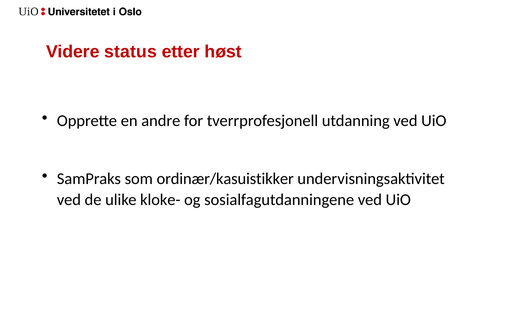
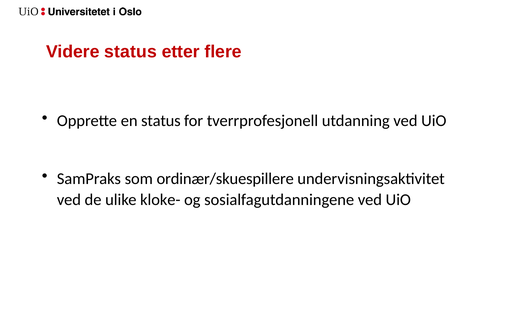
høst: høst -> flere
en andre: andre -> status
ordinær/kasuistikker: ordinær/kasuistikker -> ordinær/skuespillere
